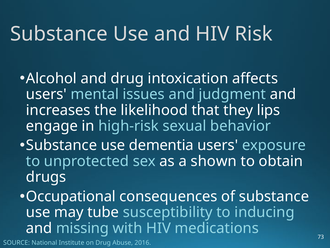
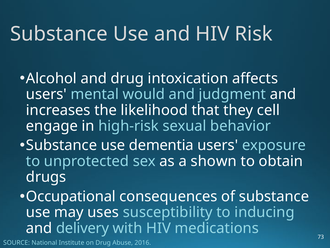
issues: issues -> would
lips: lips -> cell
tube: tube -> uses
missing: missing -> delivery
